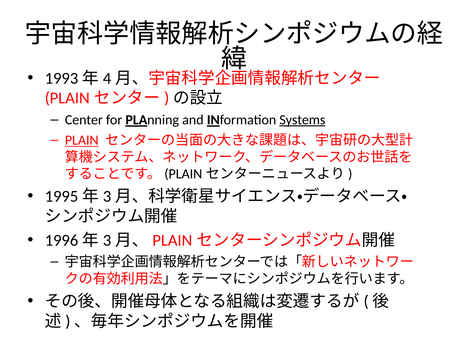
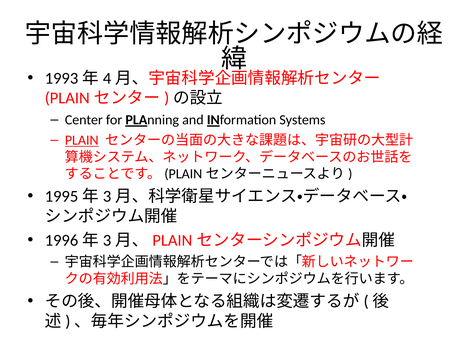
Systems underline: present -> none
